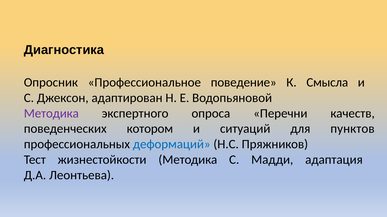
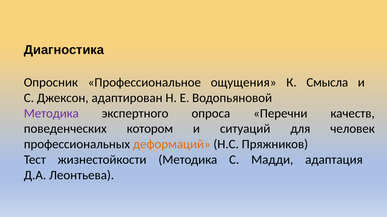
поведение: поведение -> ощущения
пунктов: пунктов -> человек
деформаций colour: blue -> orange
